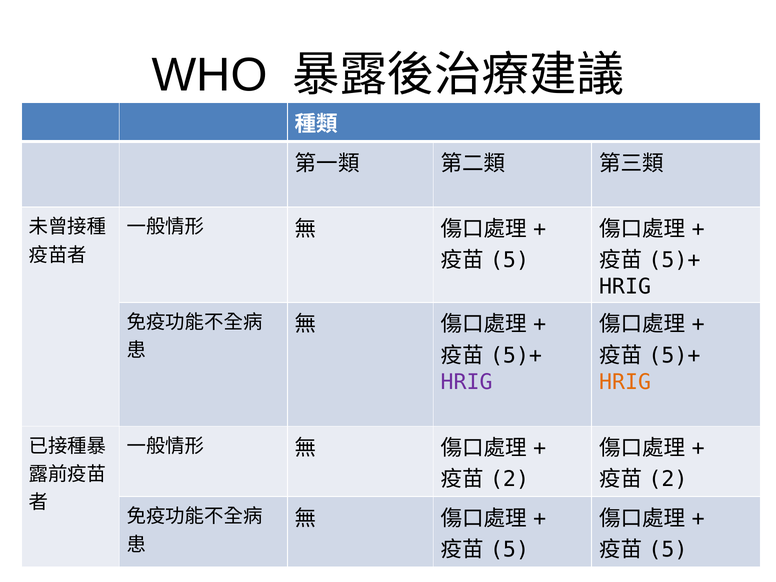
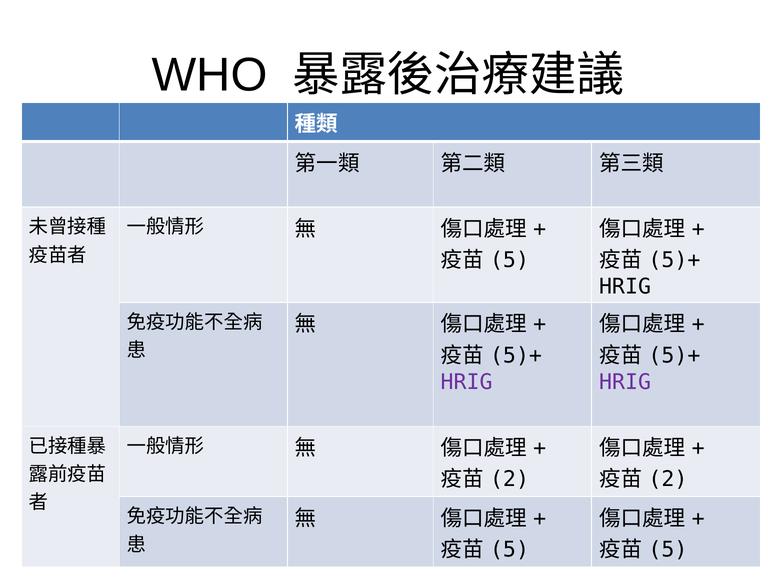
HRIG at (625, 382) colour: orange -> purple
